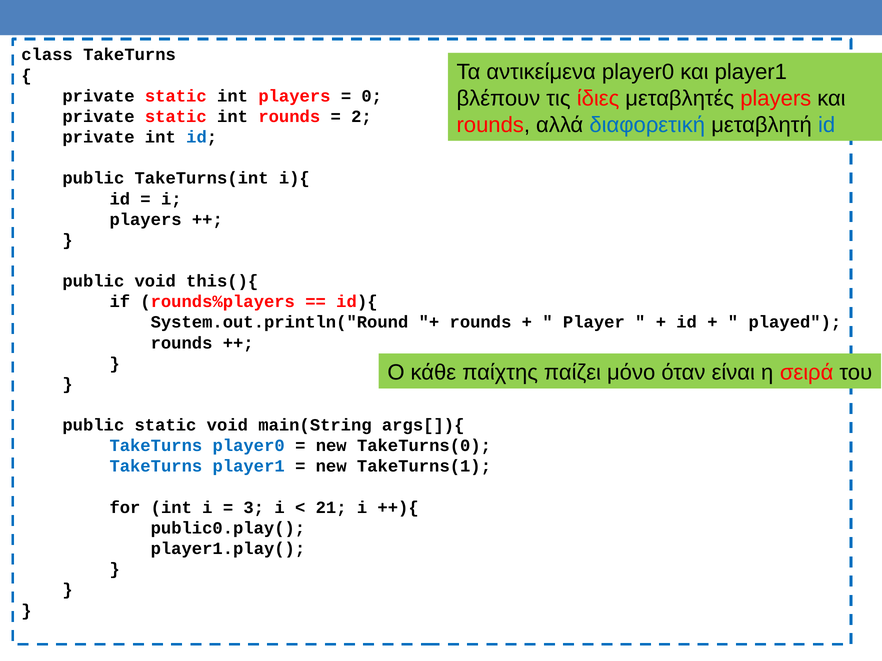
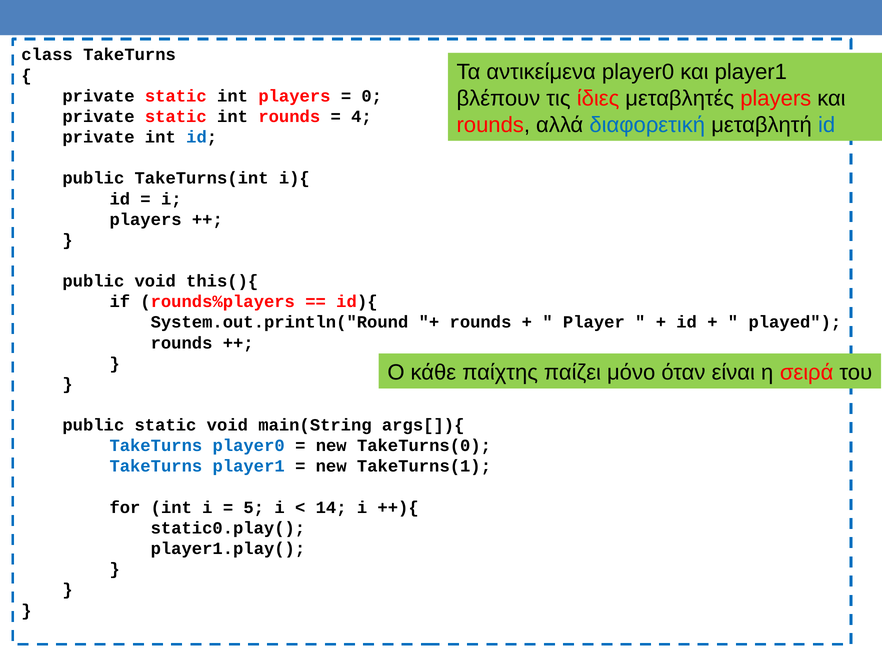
2: 2 -> 4
3: 3 -> 5
21: 21 -> 14
public0.play(: public0.play( -> static0.play(
